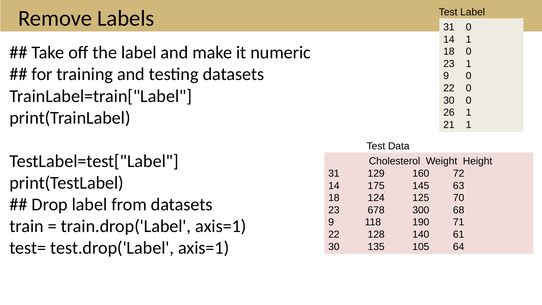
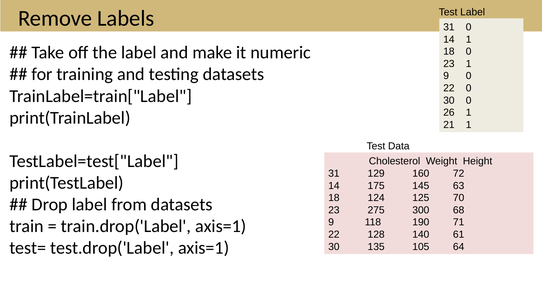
678: 678 -> 275
